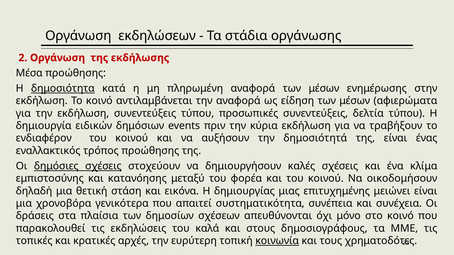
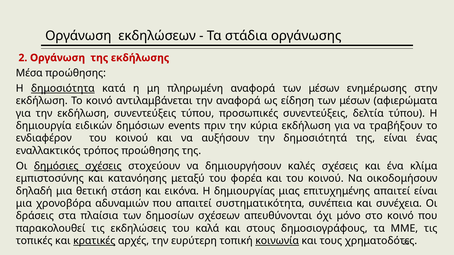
επιτυχημένης μειώνει: μειώνει -> απαιτεί
γενικότερα: γενικότερα -> αδυναμιών
κρατικές underline: none -> present
